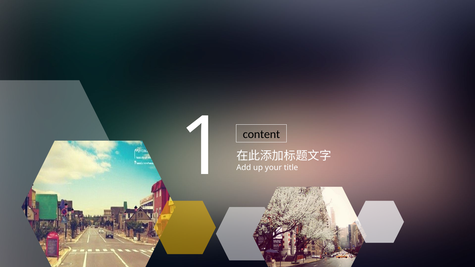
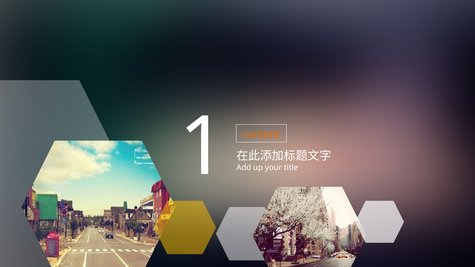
content colour: black -> orange
